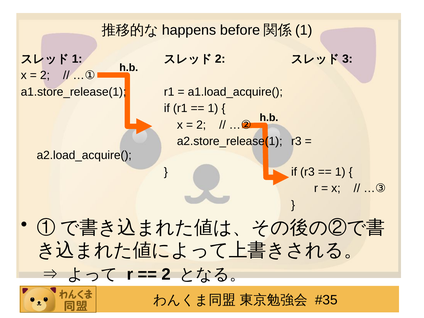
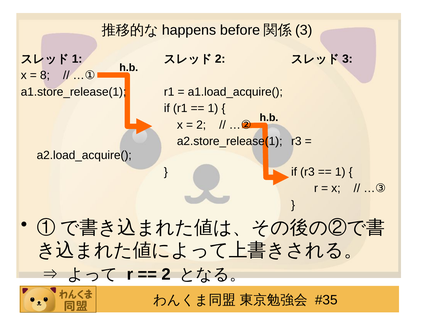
1 at (304, 30): 1 -> 3
2 at (45, 75): 2 -> 8
